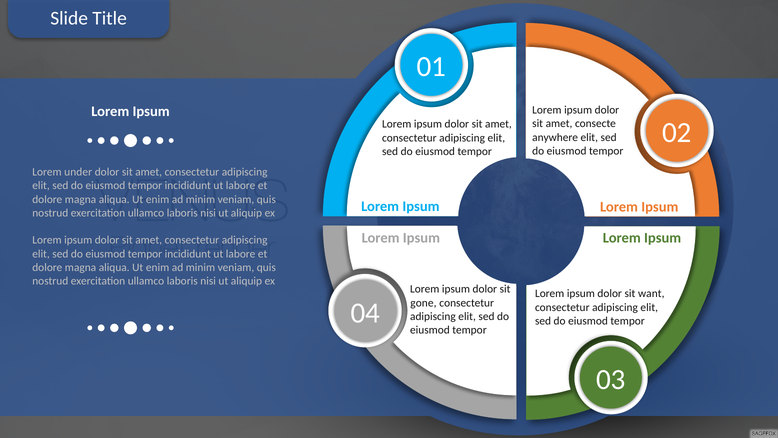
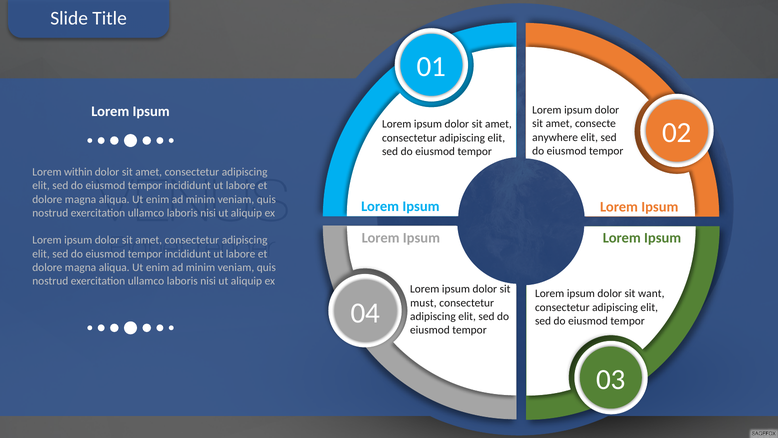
under: under -> within
gone: gone -> must
